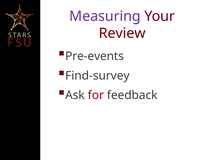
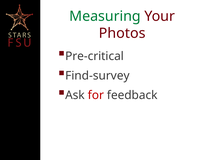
Measuring colour: purple -> green
Review: Review -> Photos
Pre-events: Pre-events -> Pre-critical
